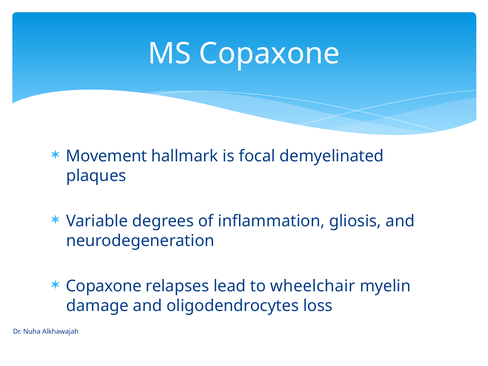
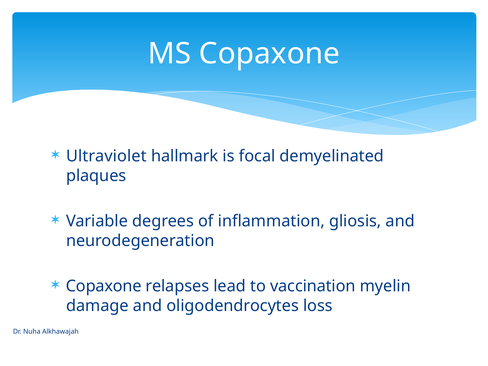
Movement: Movement -> Ultraviolet
wheelchair: wheelchair -> vaccination
